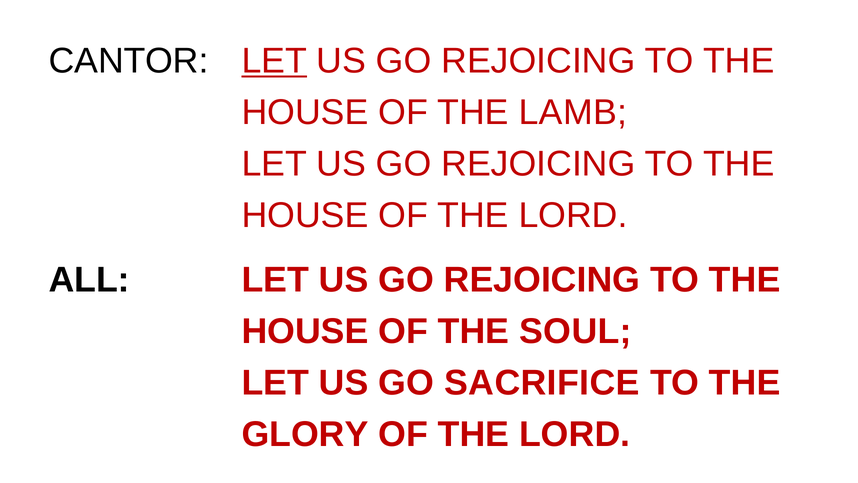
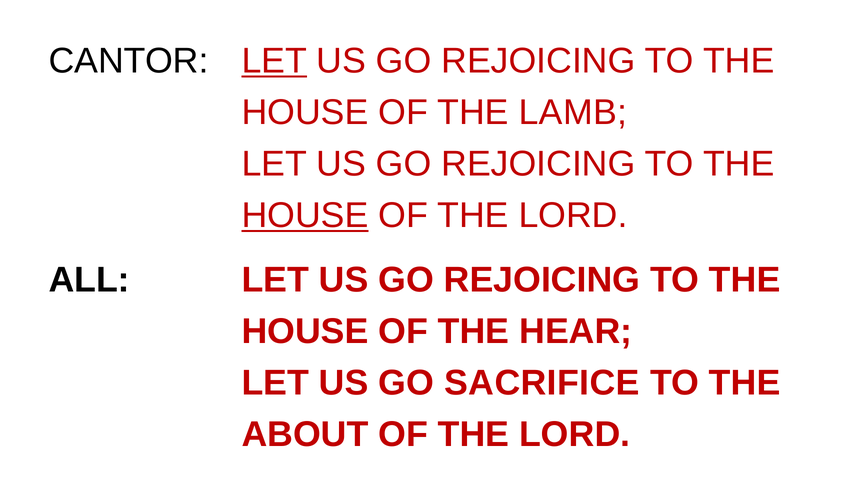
HOUSE at (305, 215) underline: none -> present
SOUL: SOUL -> HEAR
GLORY: GLORY -> ABOUT
